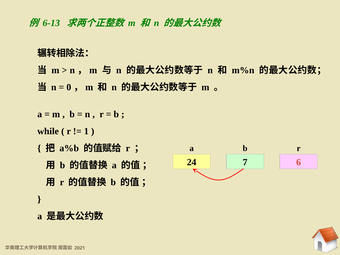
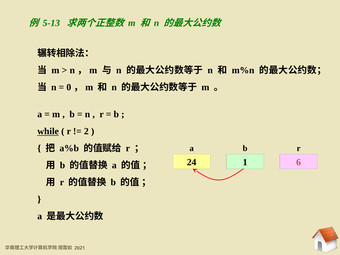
6-13: 6-13 -> 5-13
while underline: none -> present
1: 1 -> 2
7: 7 -> 1
